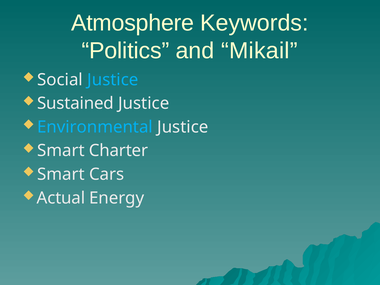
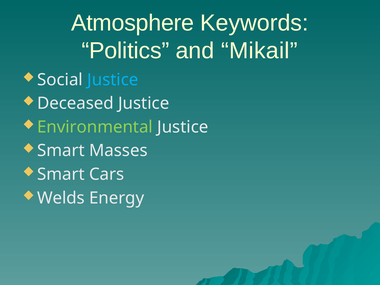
Sustained: Sustained -> Deceased
Environmental colour: light blue -> light green
Charter: Charter -> Masses
Actual: Actual -> Welds
